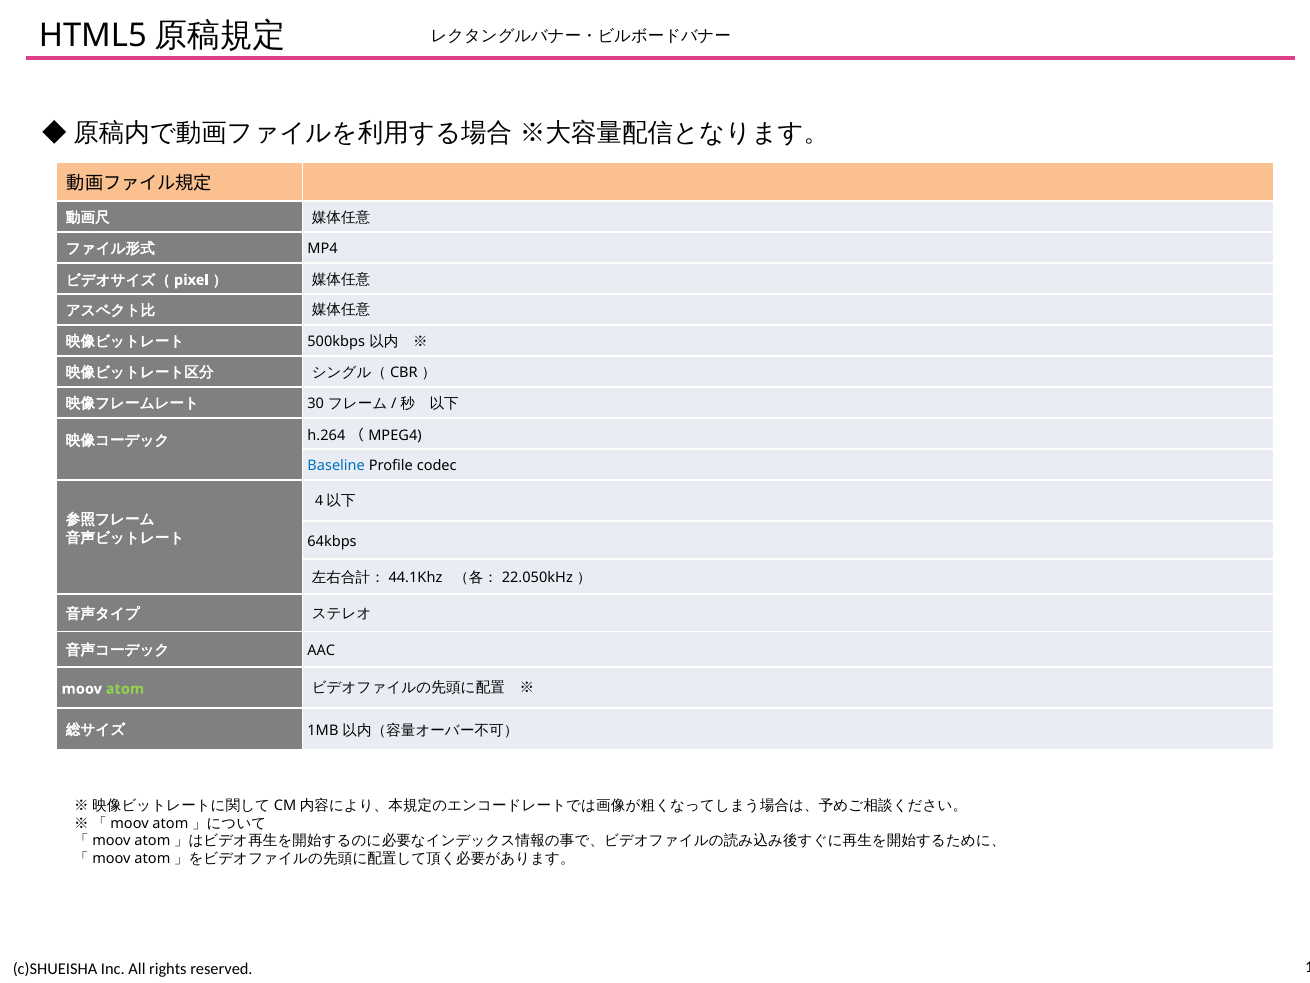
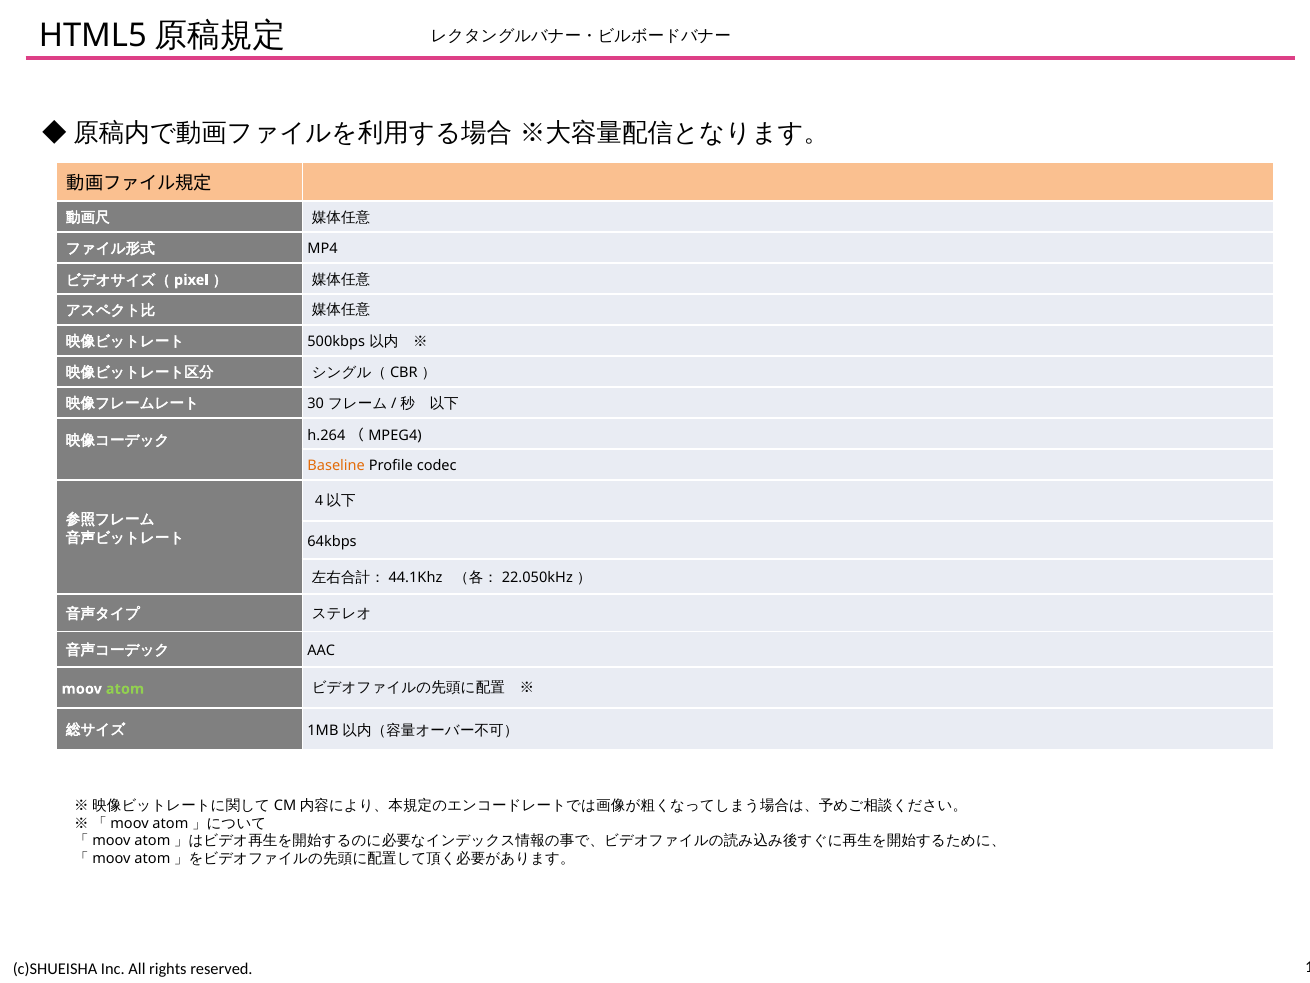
Baseline colour: blue -> orange
